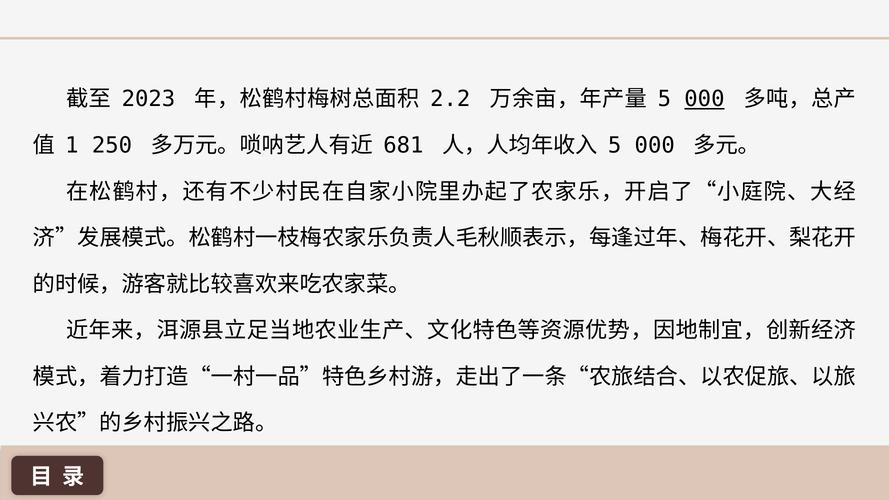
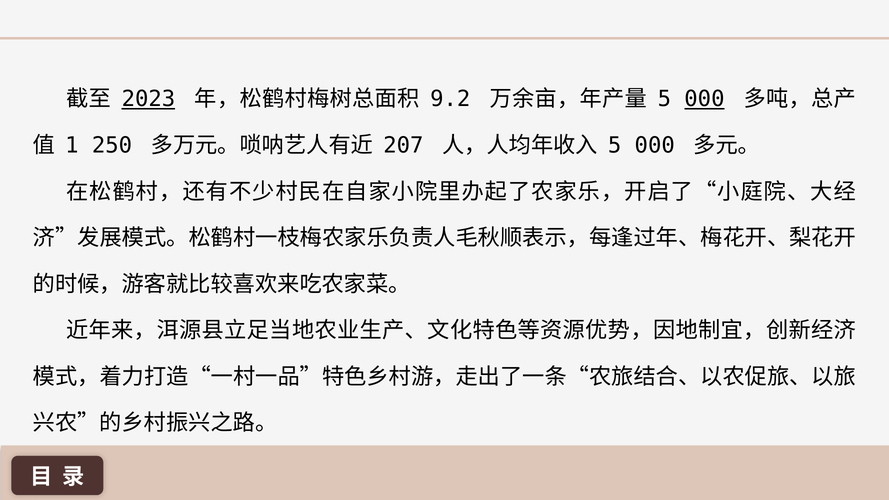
2023 underline: none -> present
2.2: 2.2 -> 9.2
681: 681 -> 207
